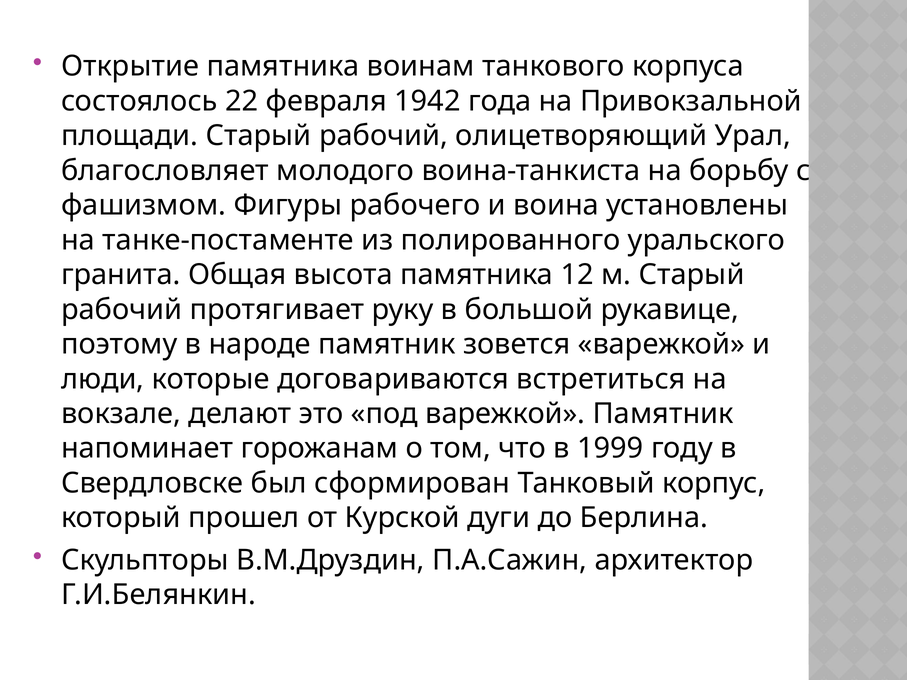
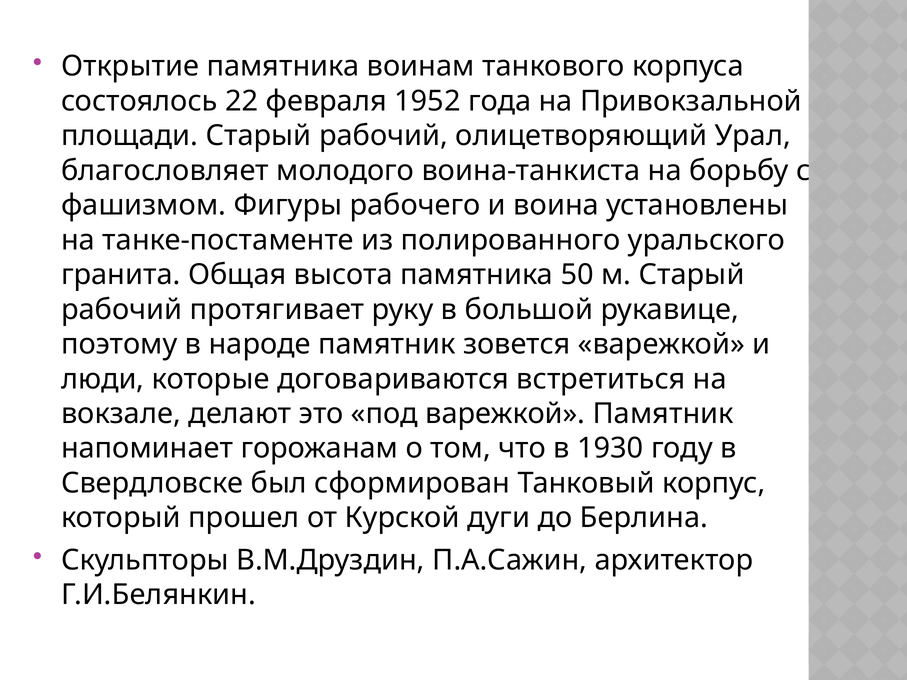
1942: 1942 -> 1952
12: 12 -> 50
1999: 1999 -> 1930
